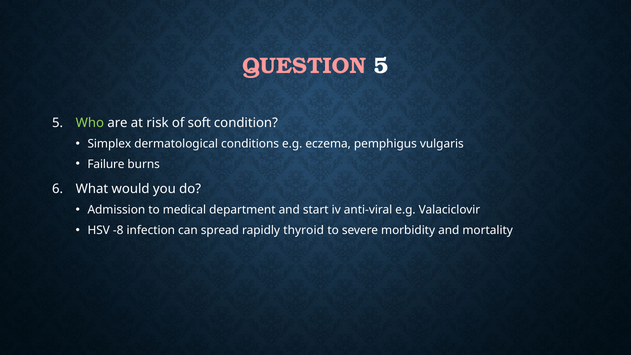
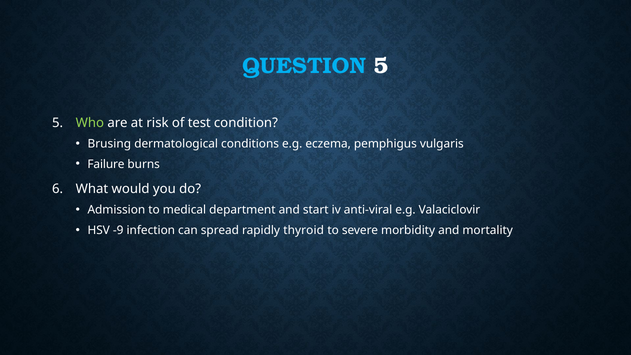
QUESTION colour: pink -> light blue
soft: soft -> test
Simplex: Simplex -> Brusing
-8: -8 -> -9
